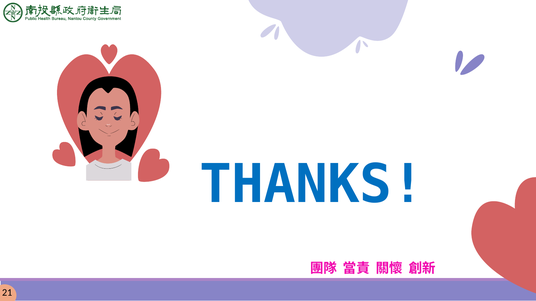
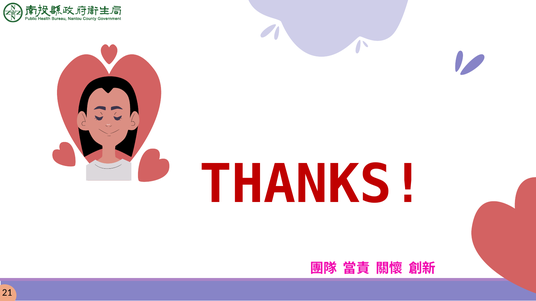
THANKS colour: blue -> red
